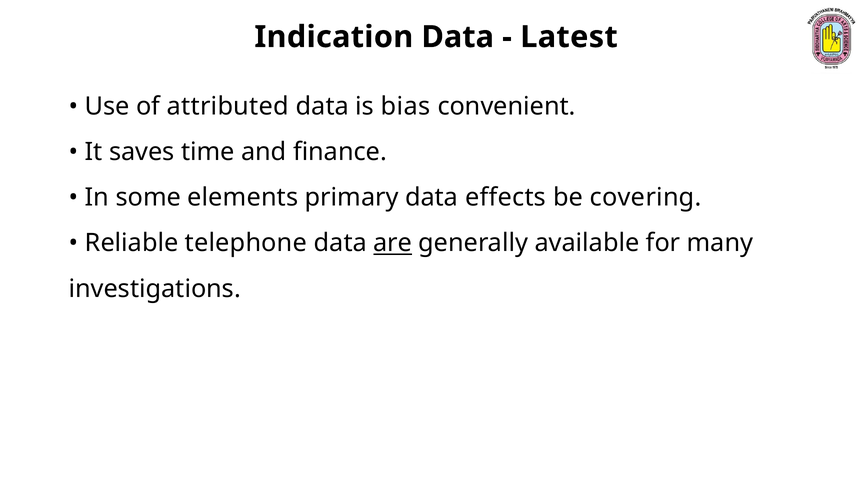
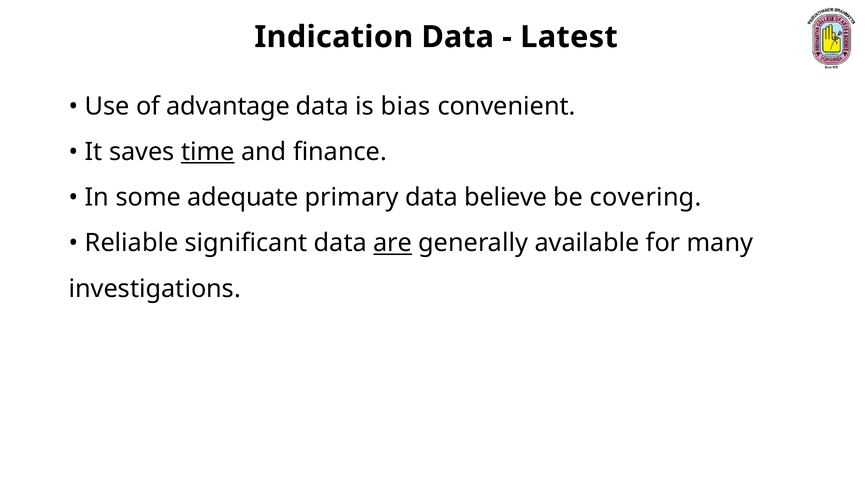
attributed: attributed -> advantage
time underline: none -> present
elements: elements -> adequate
effects: effects -> believe
telephone: telephone -> significant
